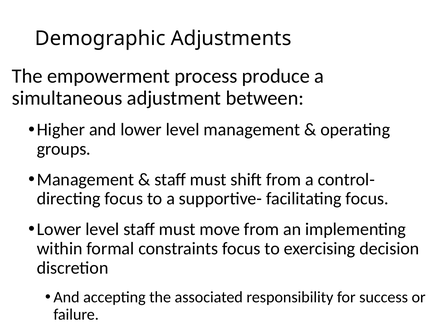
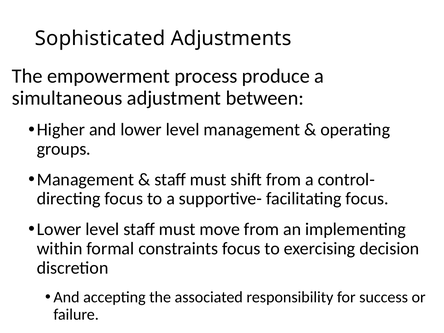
Demographic: Demographic -> Sophisticated
